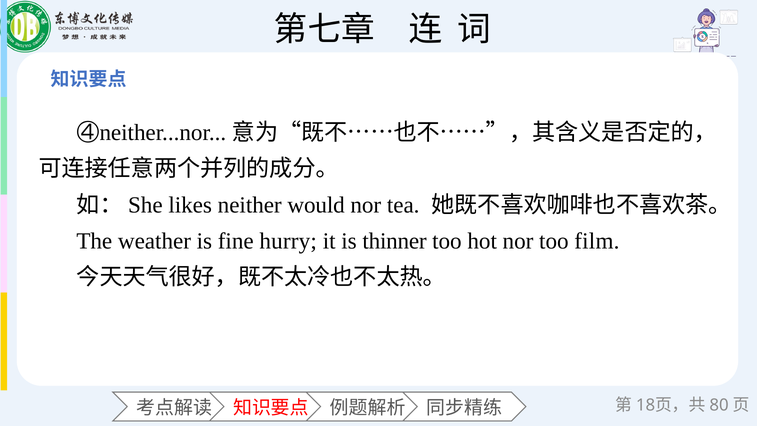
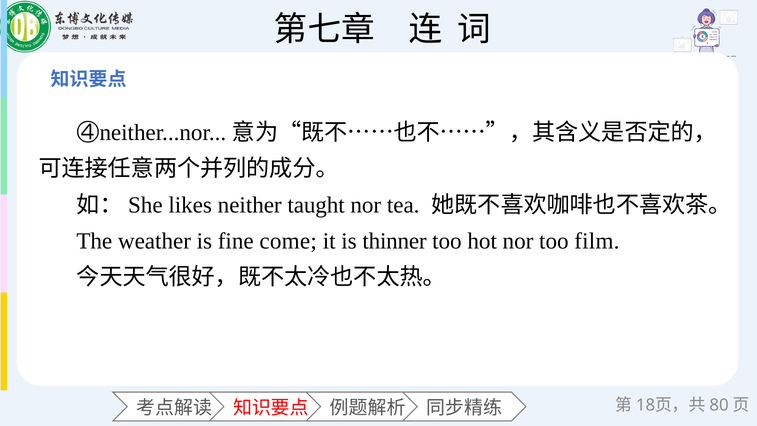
would: would -> taught
hurry: hurry -> come
